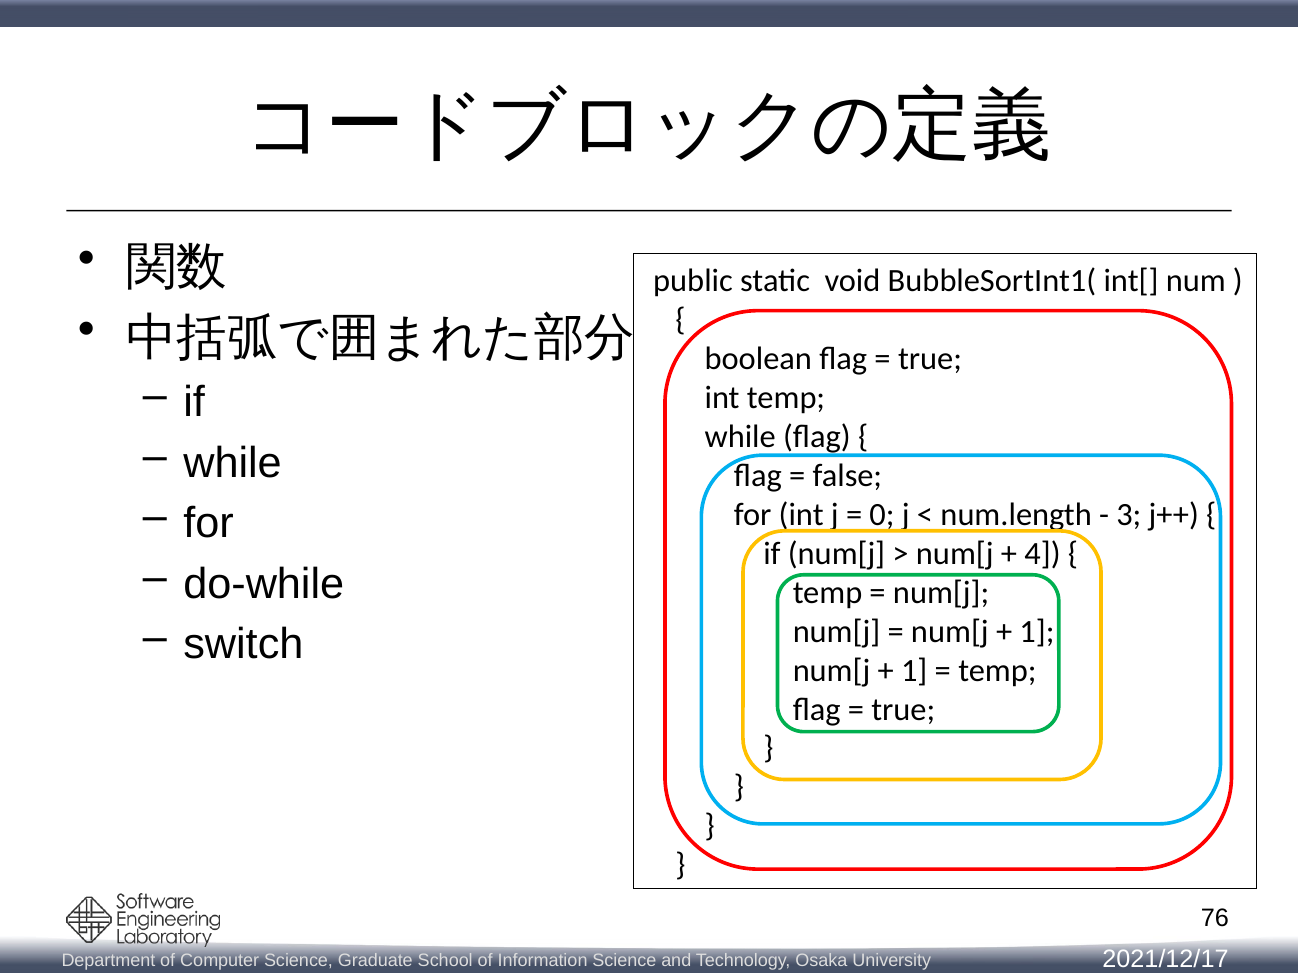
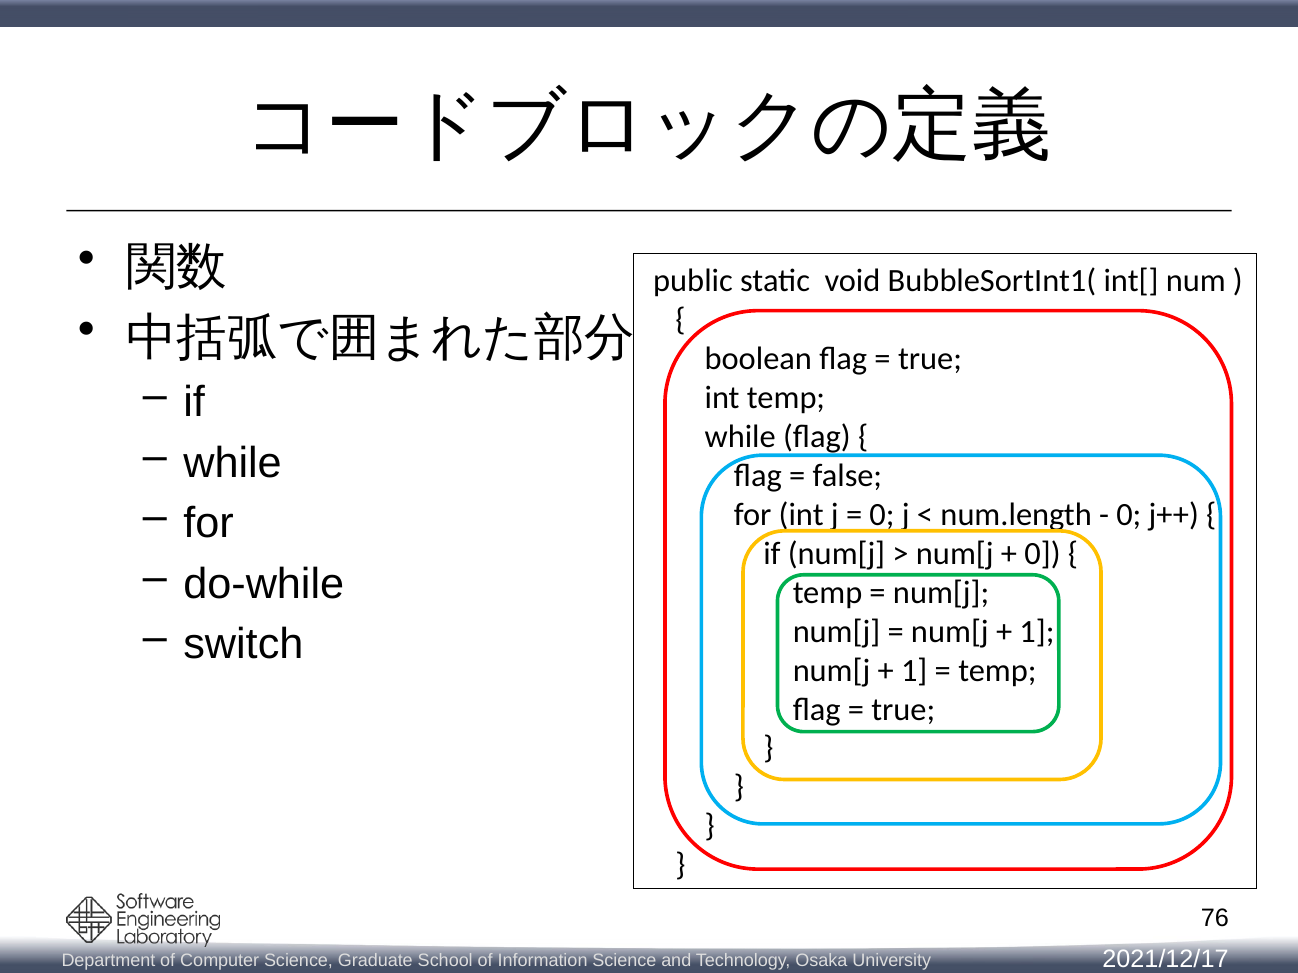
3 at (1129, 515): 3 -> 0
4 at (1042, 554): 4 -> 0
